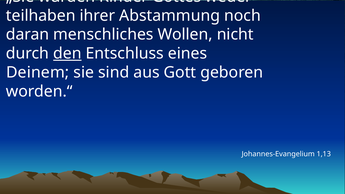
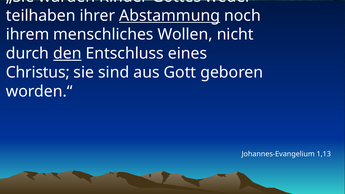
Abstammung underline: none -> present
daran: daran -> ihrem
Deinem: Deinem -> Christus
